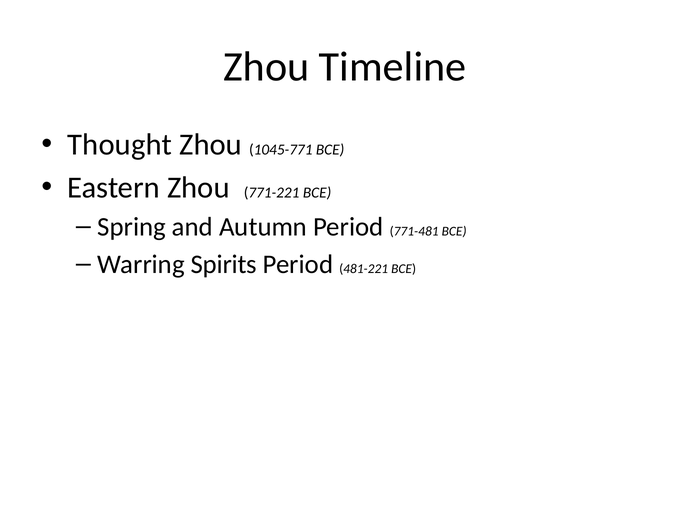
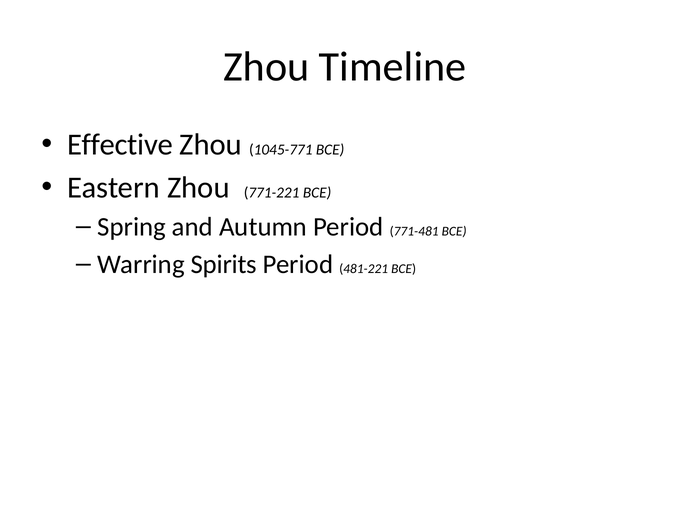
Thought: Thought -> Effective
